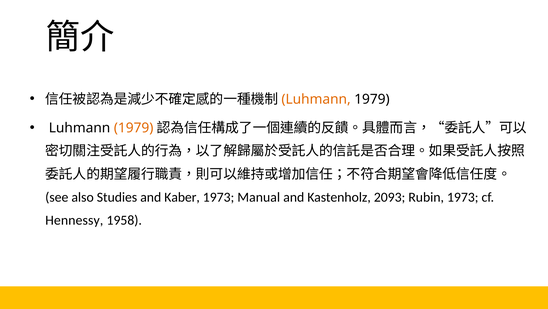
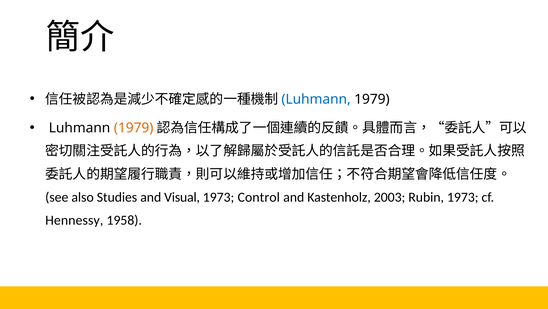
Luhmann at (316, 99) colour: orange -> blue
Kaber: Kaber -> Visual
Manual: Manual -> Control
2093: 2093 -> 2003
